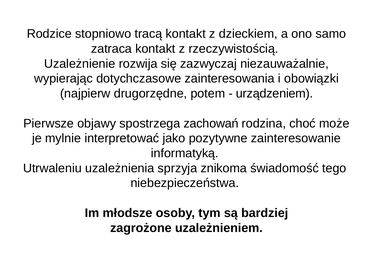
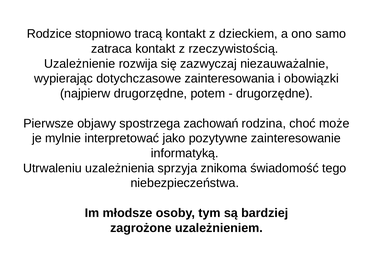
urządzeniem at (275, 93): urządzeniem -> drugorzędne
